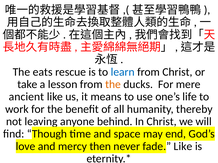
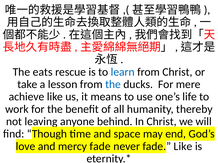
the at (113, 85) colour: orange -> blue
ancient: ancient -> achieve
mercy then: then -> fade
